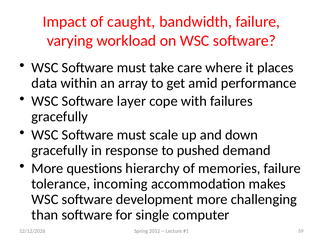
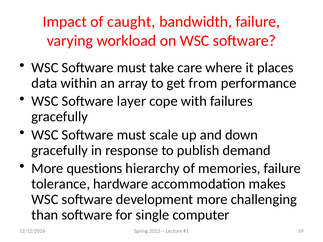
amid: amid -> from
pushed: pushed -> publish
incoming: incoming -> hardware
